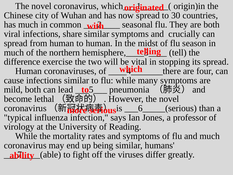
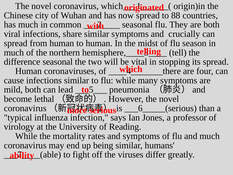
30: 30 -> 88
difference exercise: exercise -> seasonal
